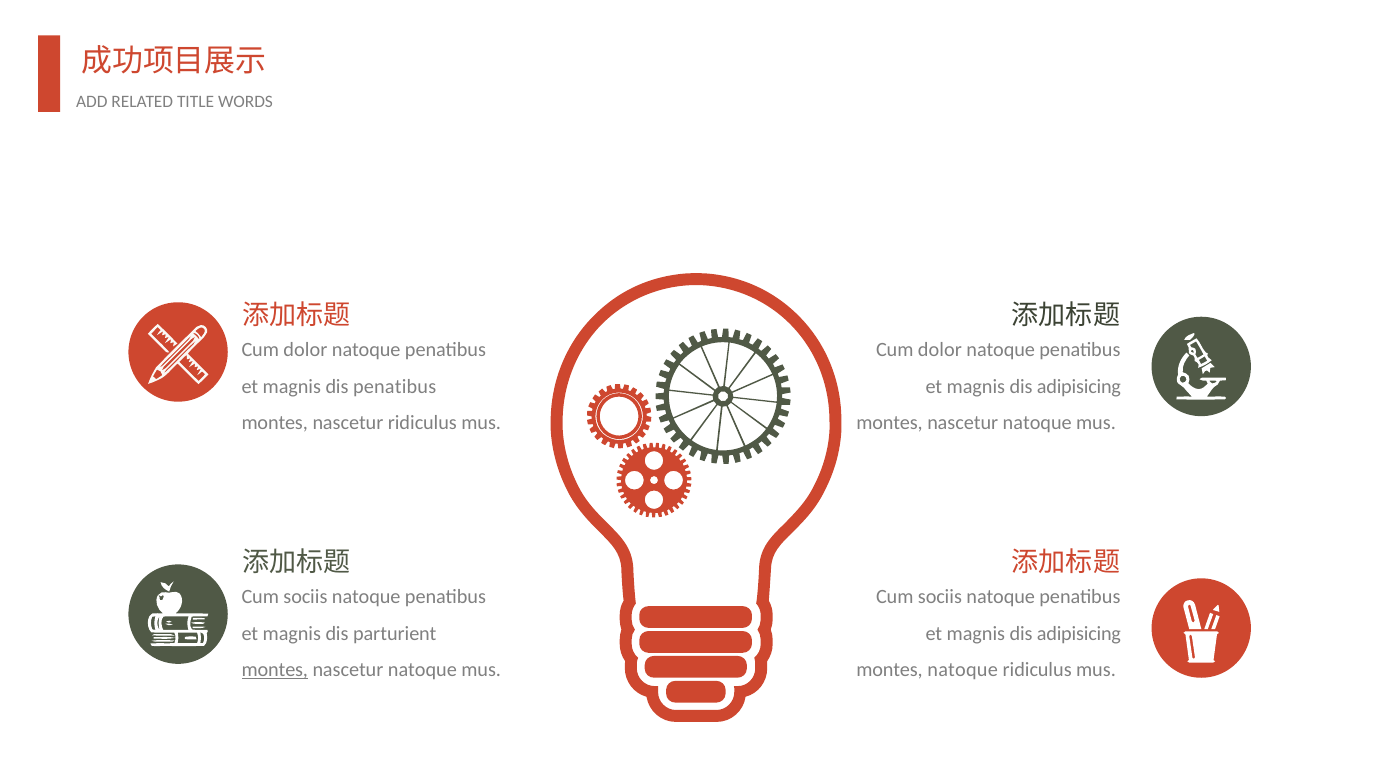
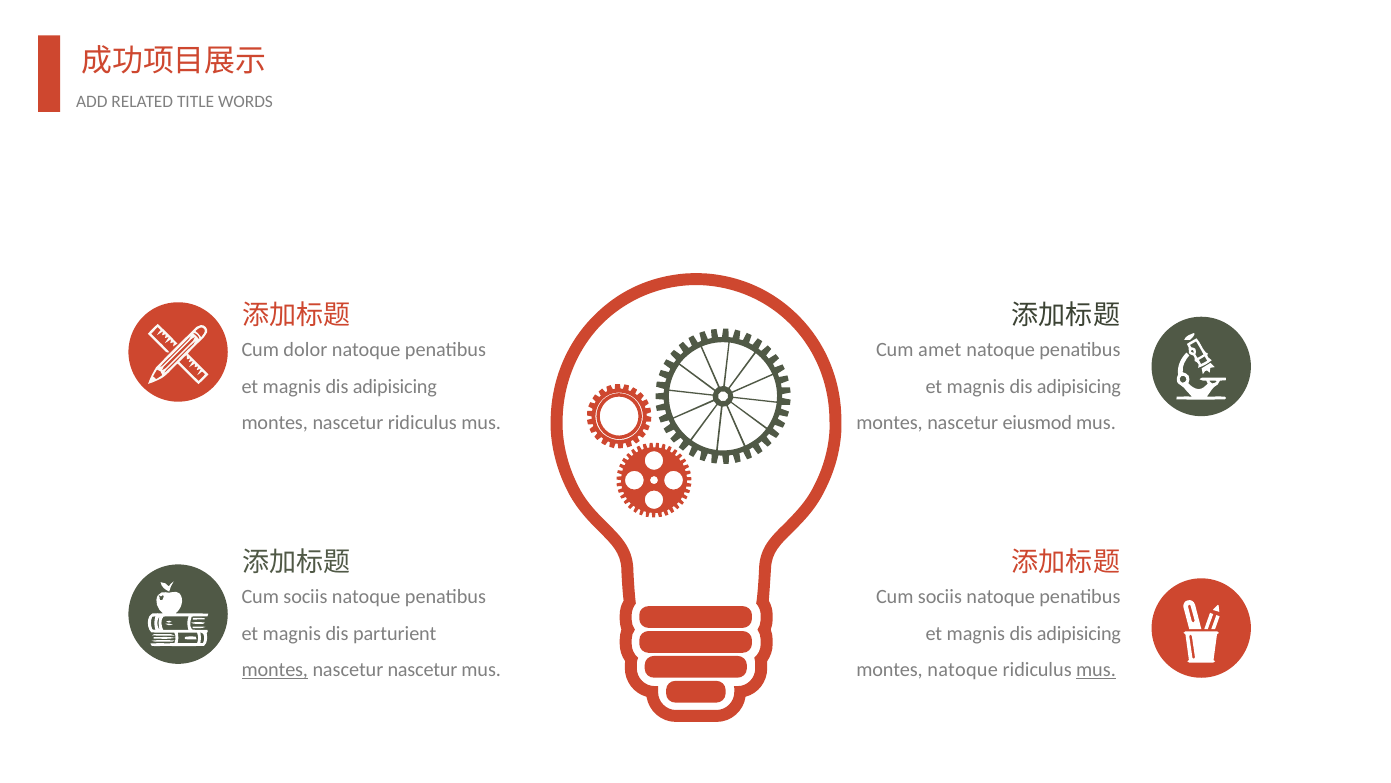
dolor at (940, 350): dolor -> amet
penatibus at (395, 386): penatibus -> adipisicing
natoque at (1037, 423): natoque -> eiusmod
natoque at (422, 670): natoque -> nascetur
mus at (1096, 670) underline: none -> present
